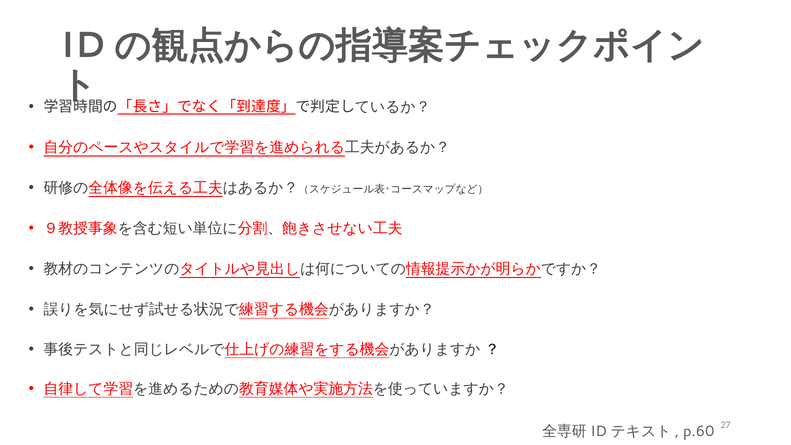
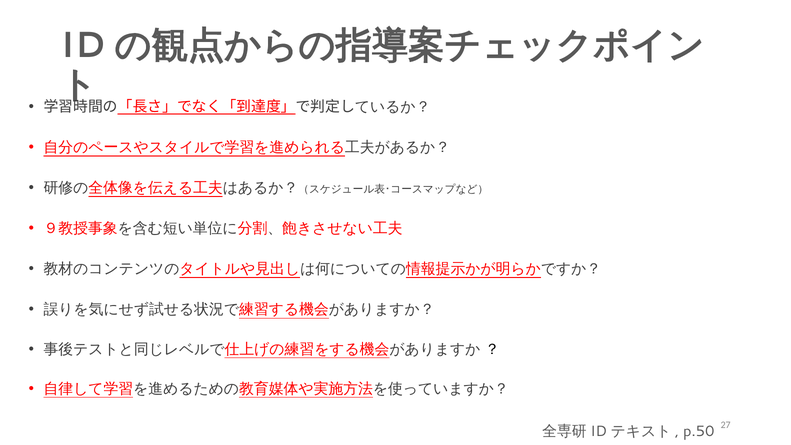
p.60: p.60 -> p.50
